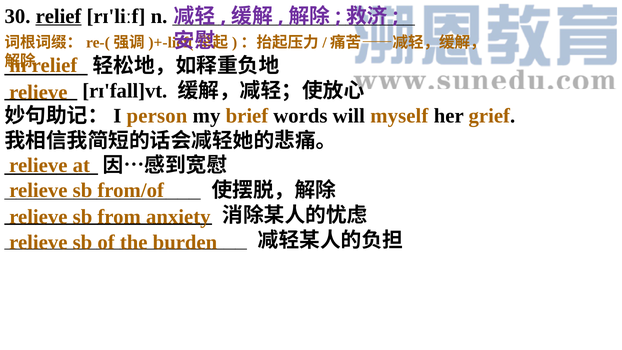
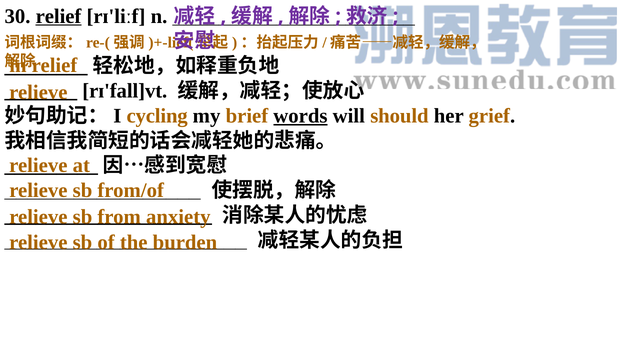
person: person -> cycling
words underline: none -> present
myself: myself -> should
